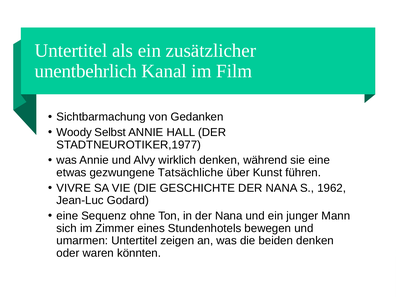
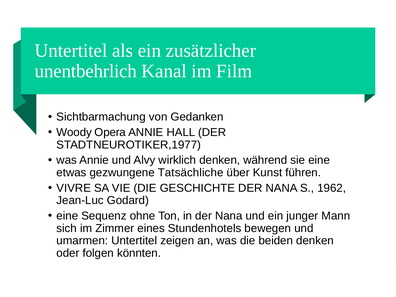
Selbst: Selbst -> Opera
waren: waren -> folgen
